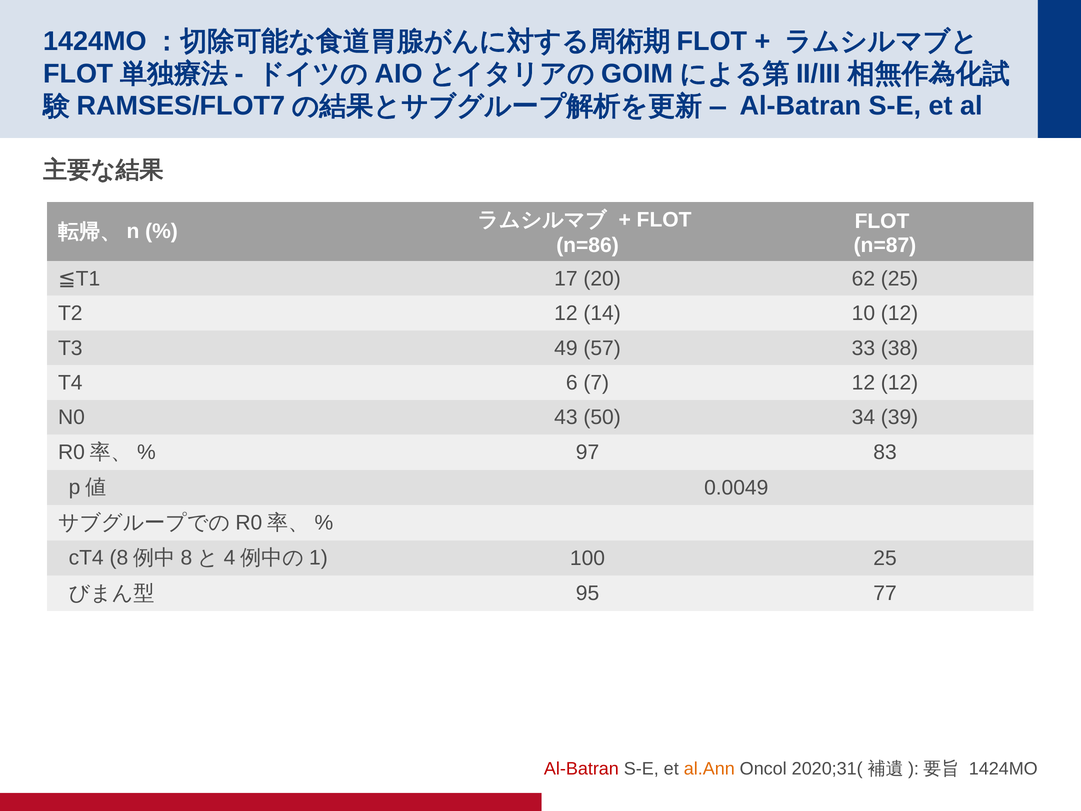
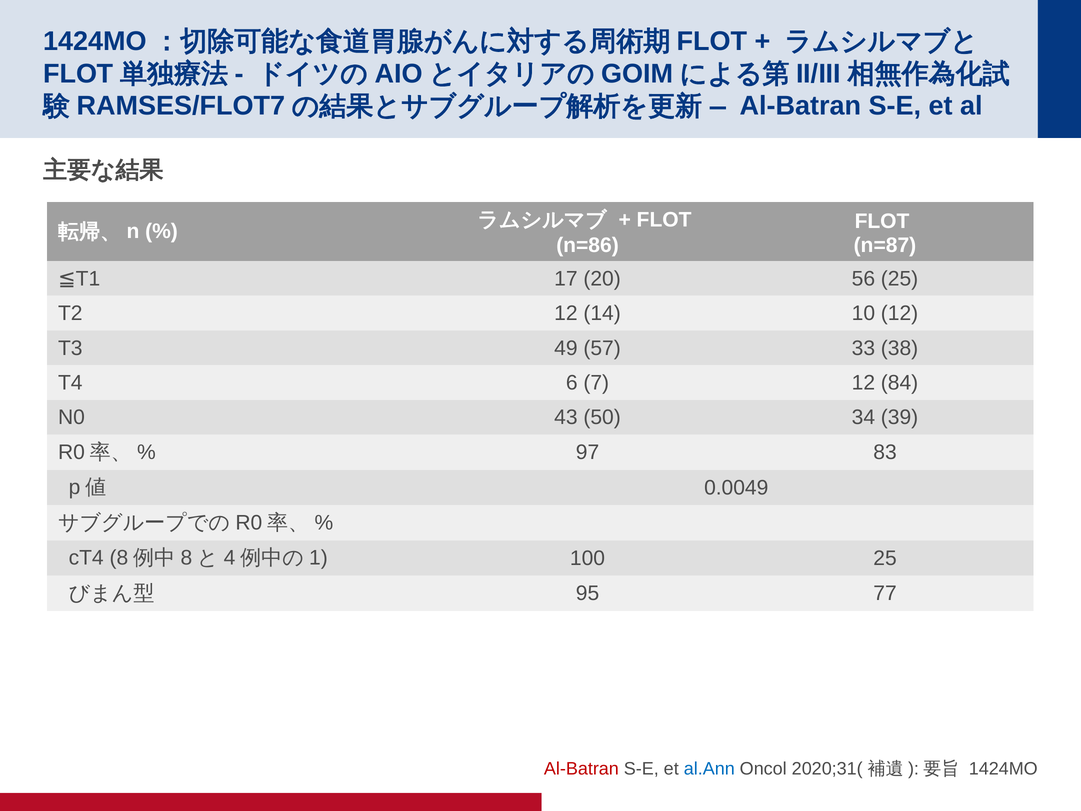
62: 62 -> 56
12 12: 12 -> 84
al.Ann colour: orange -> blue
